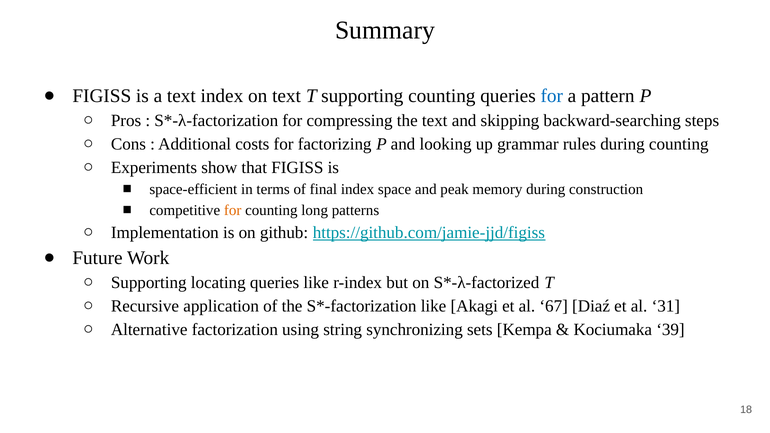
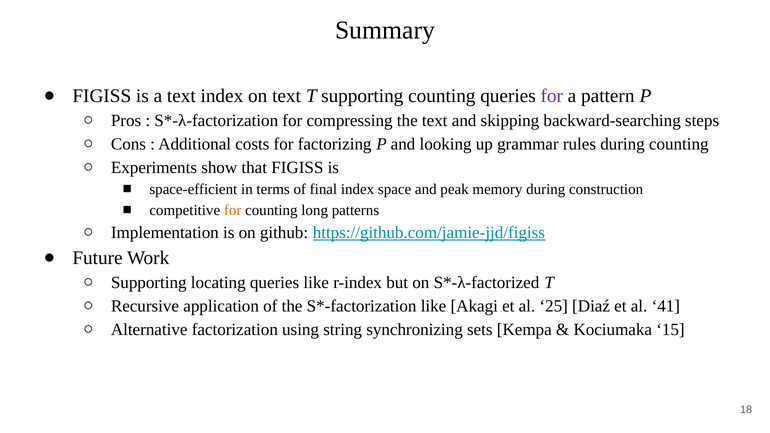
for at (552, 96) colour: blue -> purple
67: 67 -> 25
31: 31 -> 41
39: 39 -> 15
